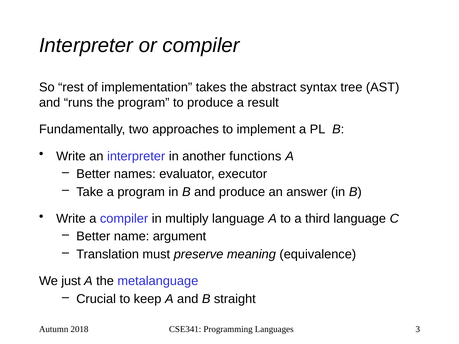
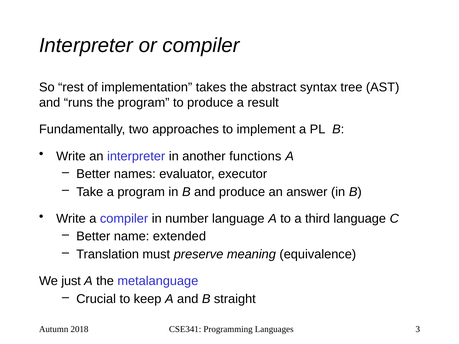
multiply: multiply -> number
argument: argument -> extended
